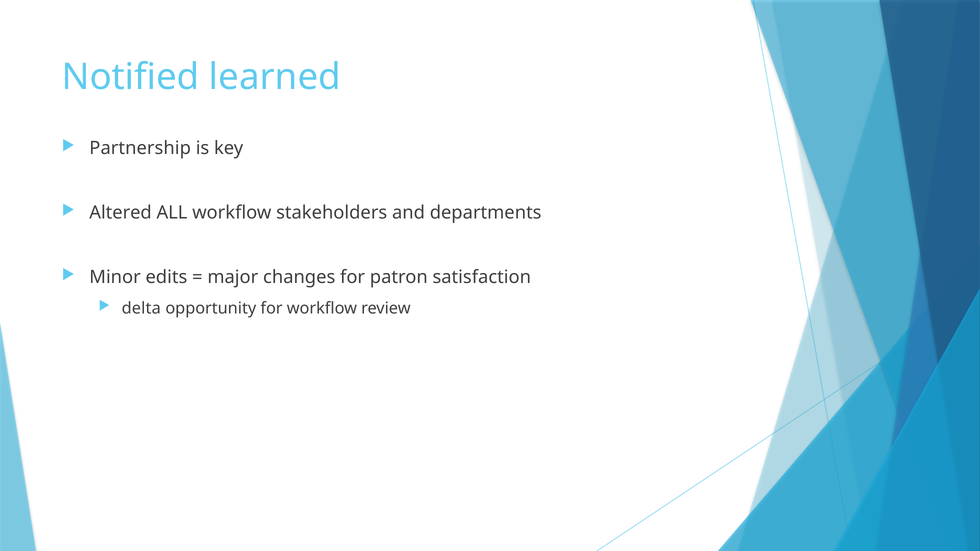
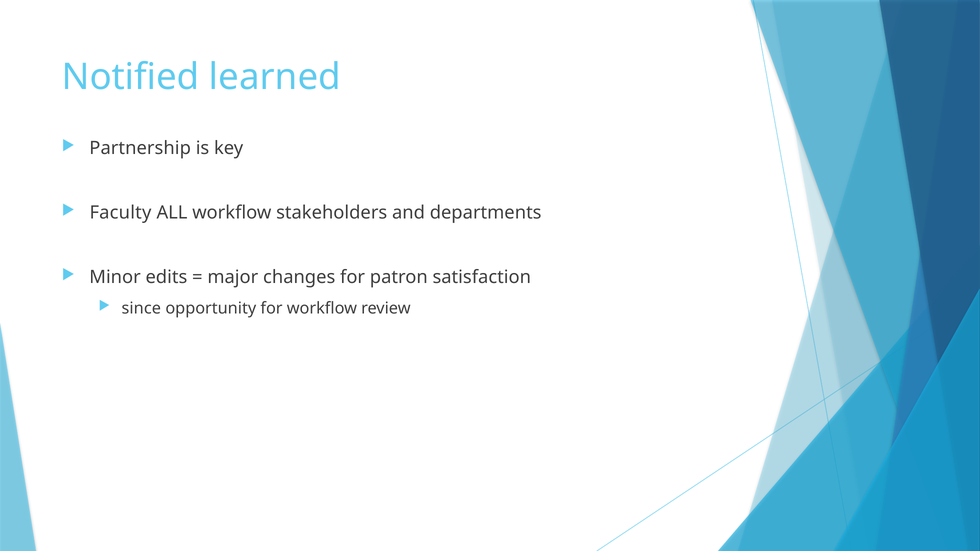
Altered: Altered -> Faculty
delta: delta -> since
